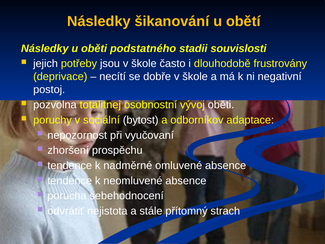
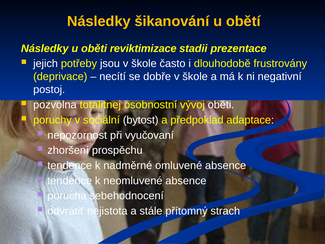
podstatného: podstatného -> reviktimizace
souvislosti: souvislosti -> prezentace
odborníkov: odborníkov -> předpoklad
